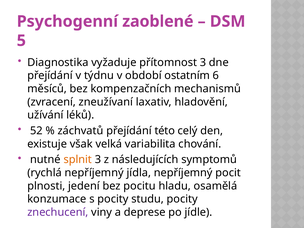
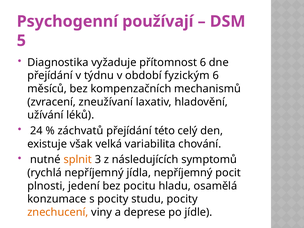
zaoblené: zaoblené -> používají
přítomnost 3: 3 -> 6
ostatním: ostatním -> fyzickým
52: 52 -> 24
znechucení colour: purple -> orange
